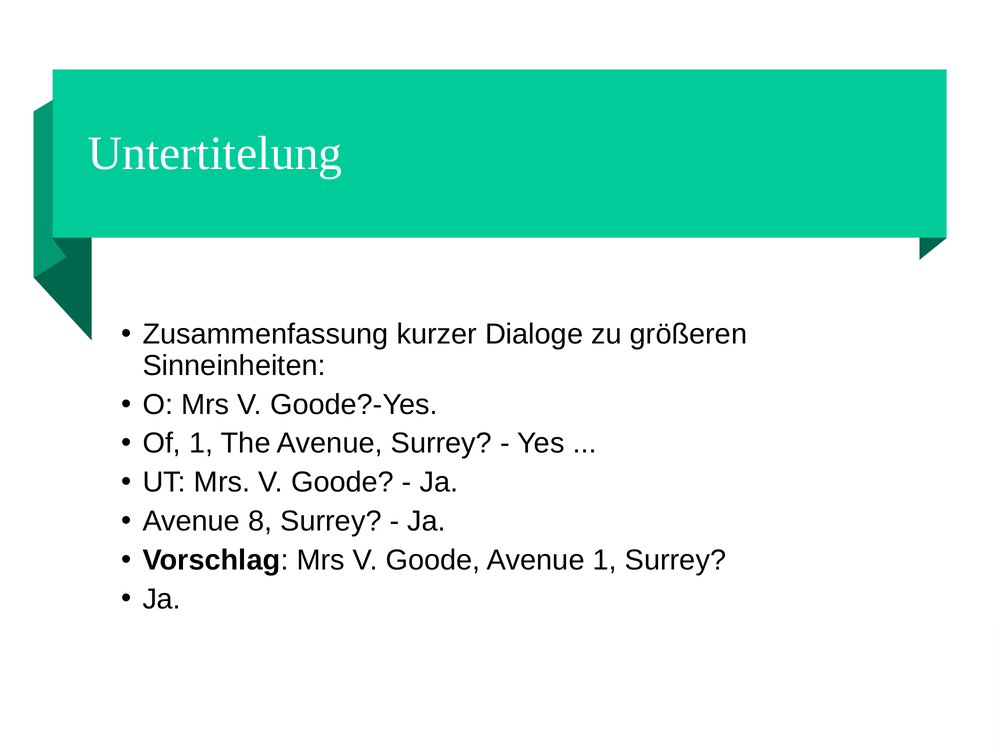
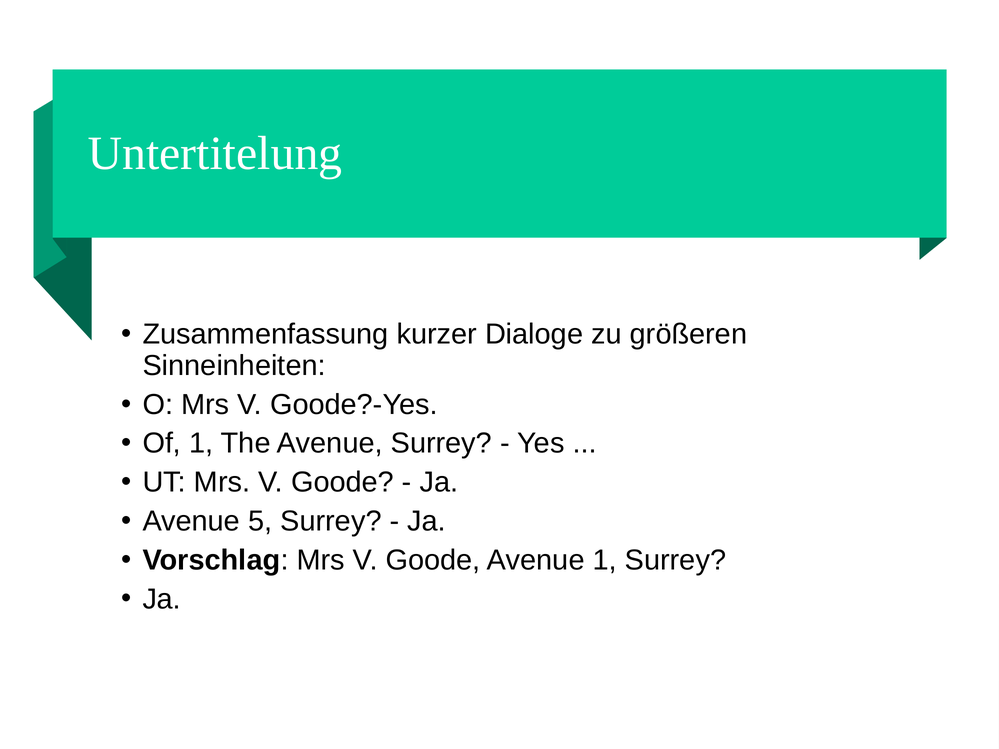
8: 8 -> 5
